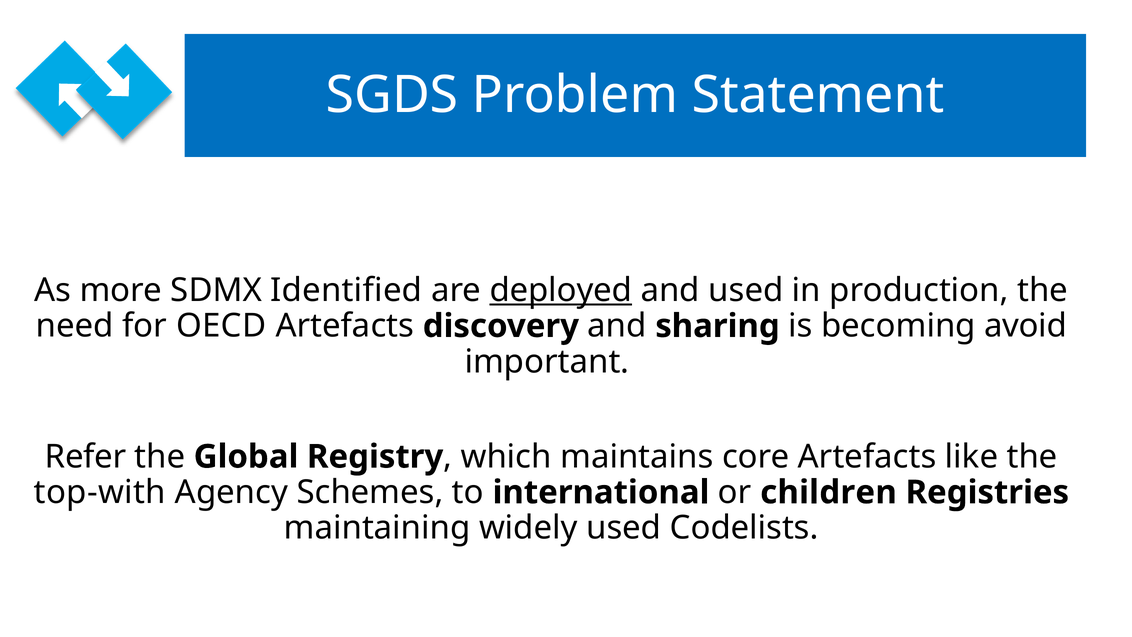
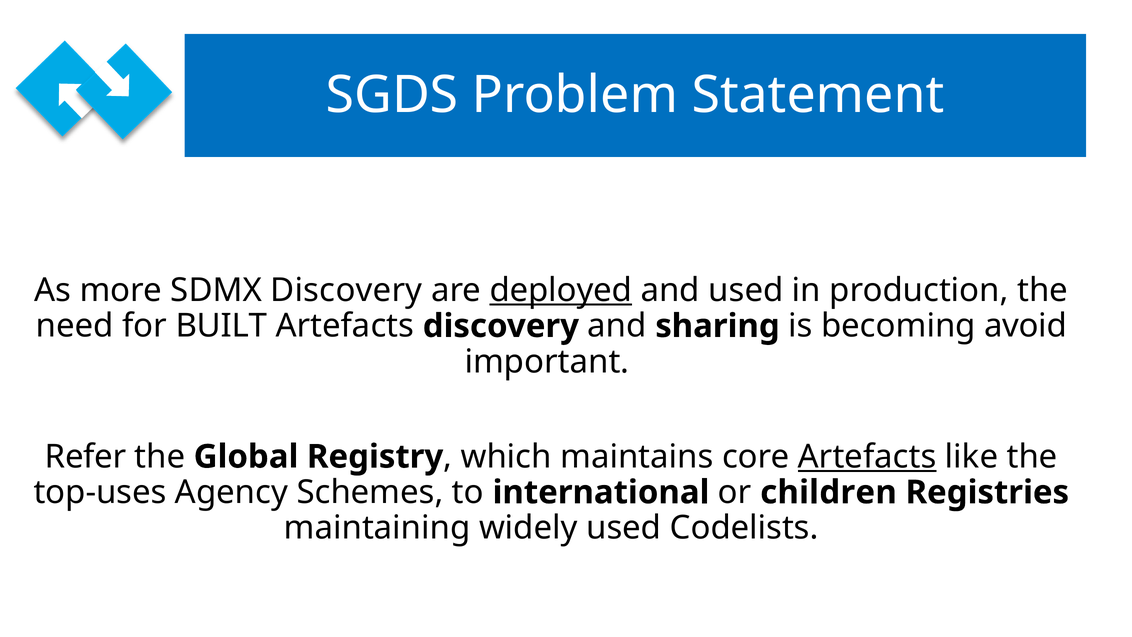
SDMX Identified: Identified -> Discovery
OECD: OECD -> BUILT
Artefacts at (867, 457) underline: none -> present
top-with: top-with -> top-uses
